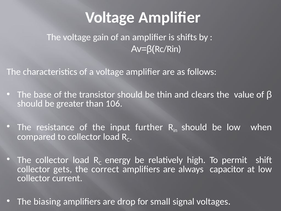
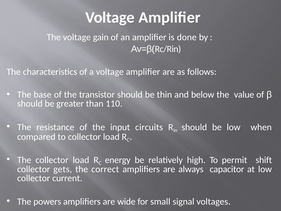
shifts: shifts -> done
clears: clears -> below
106: 106 -> 110
further: further -> circuits
biasing: biasing -> powers
drop: drop -> wide
